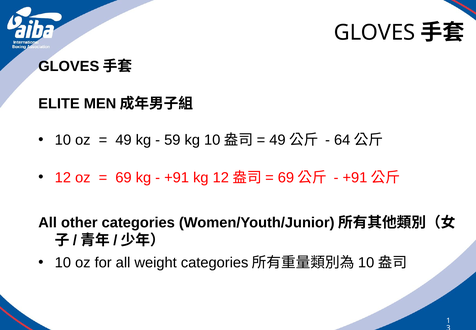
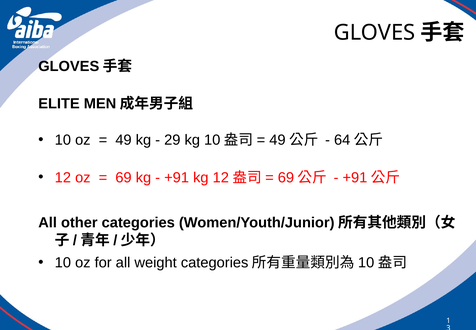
59: 59 -> 29
